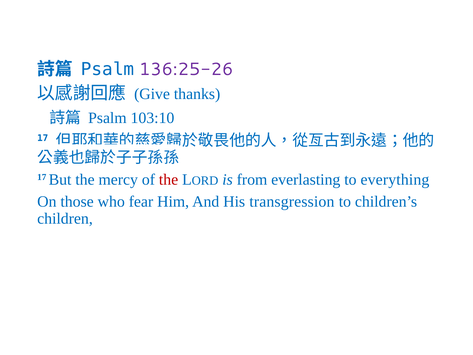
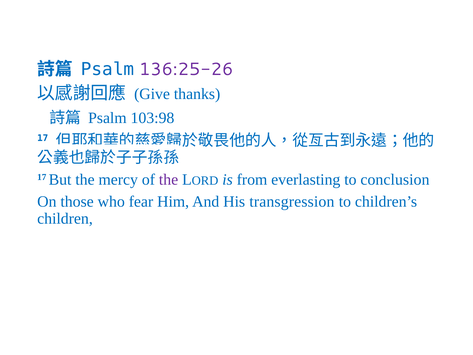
103:10: 103:10 -> 103:98
the at (169, 179) colour: red -> purple
everything: everything -> conclusion
